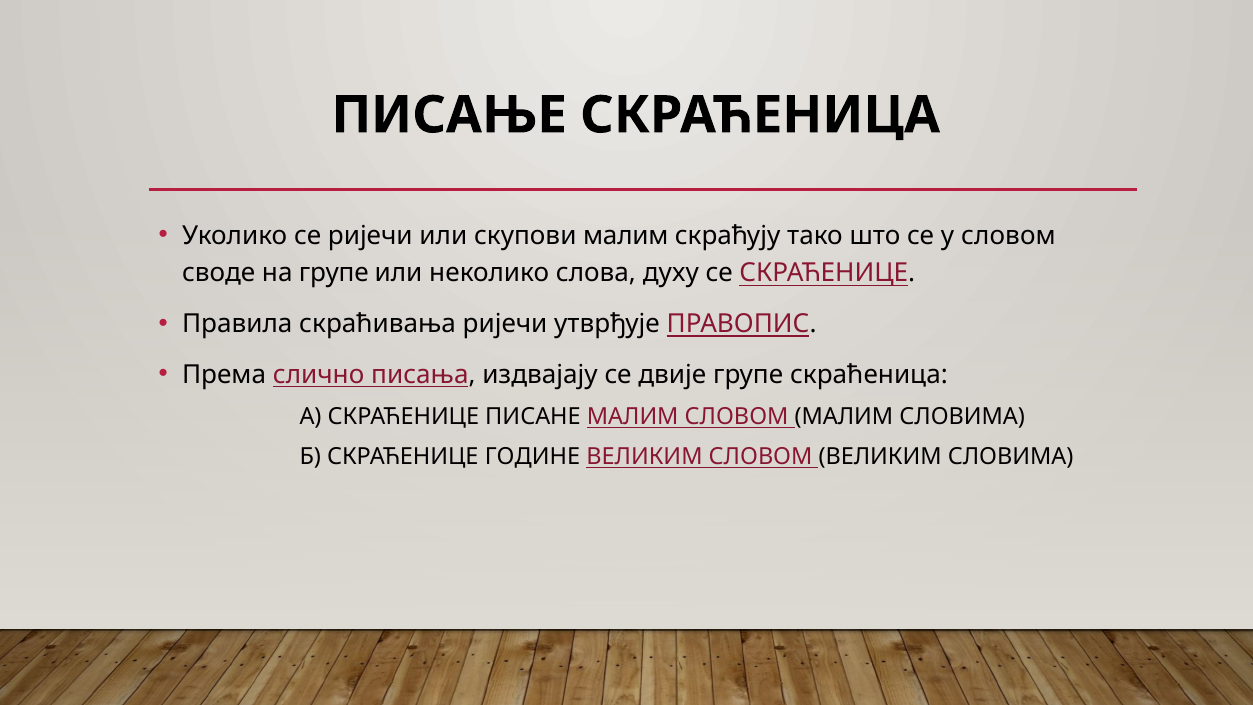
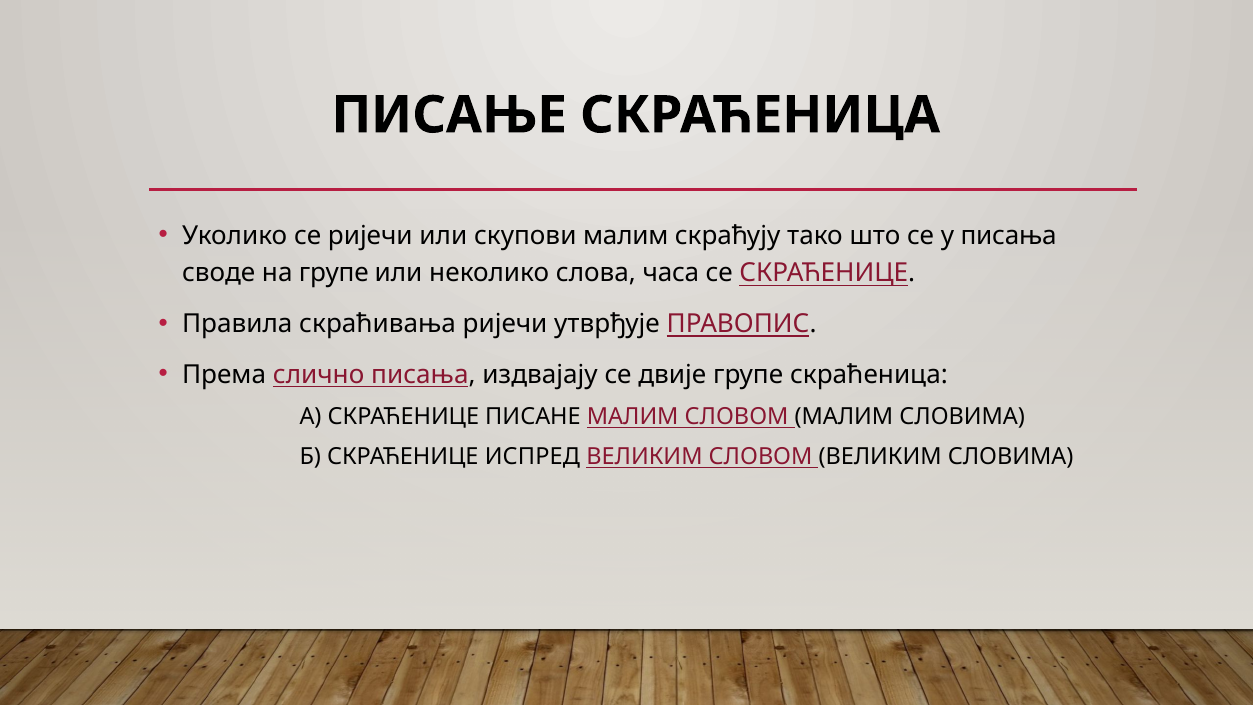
у словом: словом -> писања
духу: духу -> часа
ГОДИНЕ: ГОДИНЕ -> ИСПРЕД
